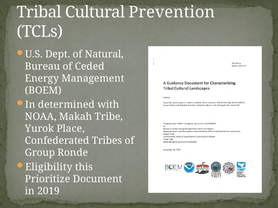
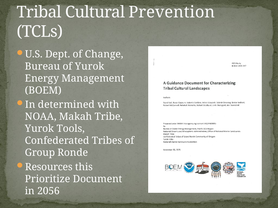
Natural: Natural -> Change
of Ceded: Ceded -> Yurok
Place: Place -> Tools
Eligibility: Eligibility -> Resources
2019: 2019 -> 2056
